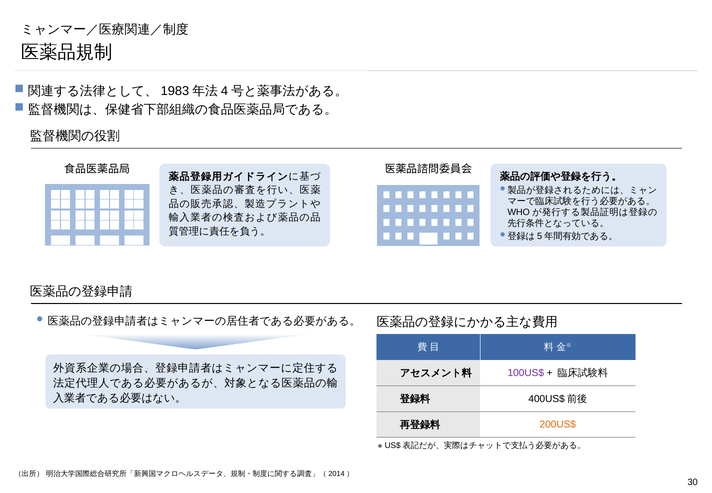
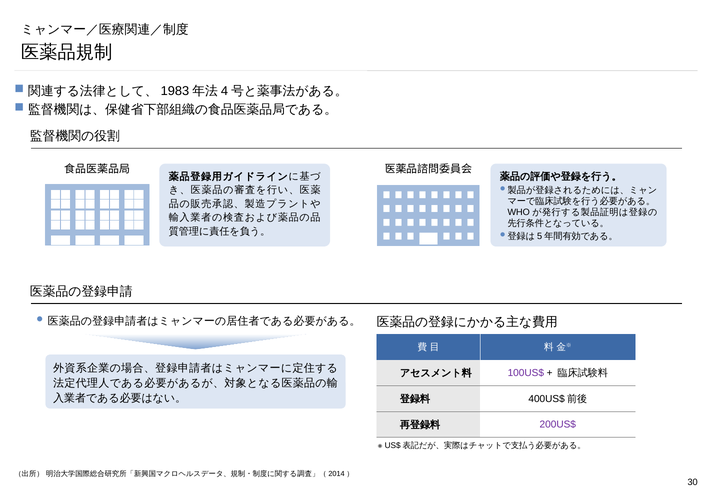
200US$ colour: orange -> purple
